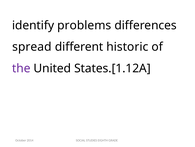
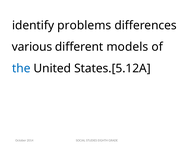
spread: spread -> various
historic: historic -> models
the colour: purple -> blue
States.[1.12A: States.[1.12A -> States.[5.12A
